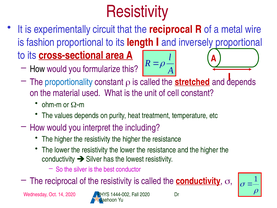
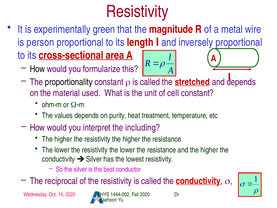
circuit: circuit -> green
that the reciprocal: reciprocal -> magnitude
fashion: fashion -> person
proportionality colour: blue -> black
